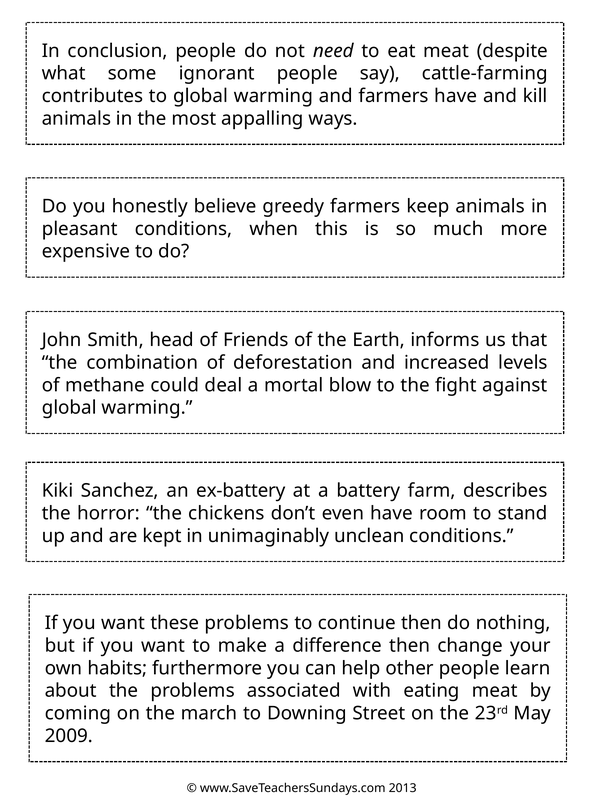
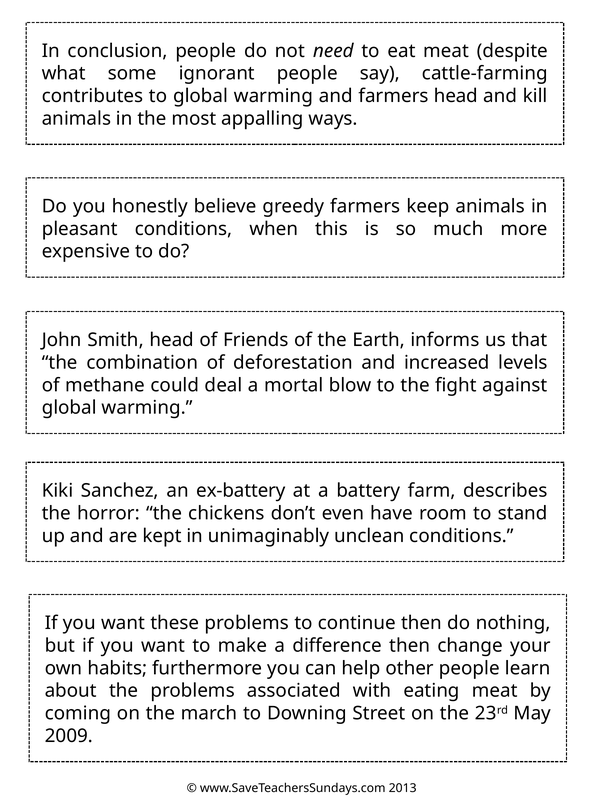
farmers have: have -> head
